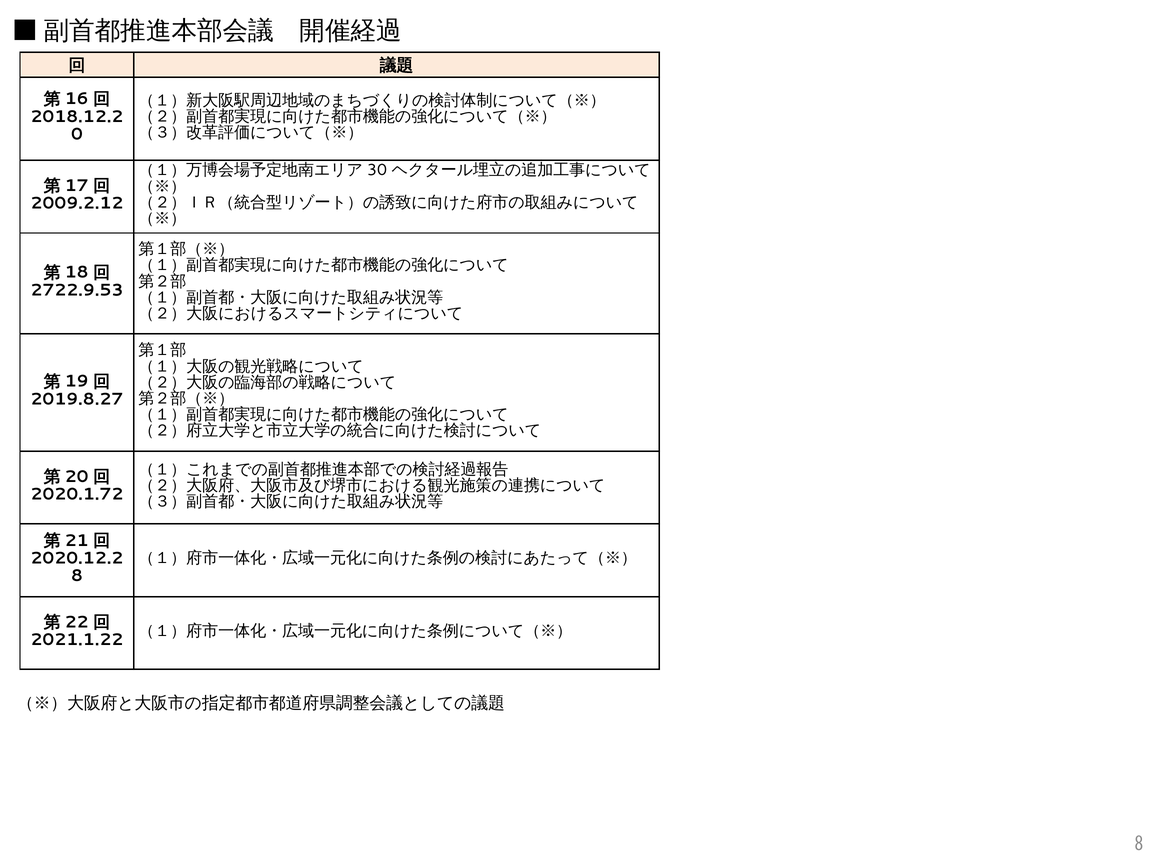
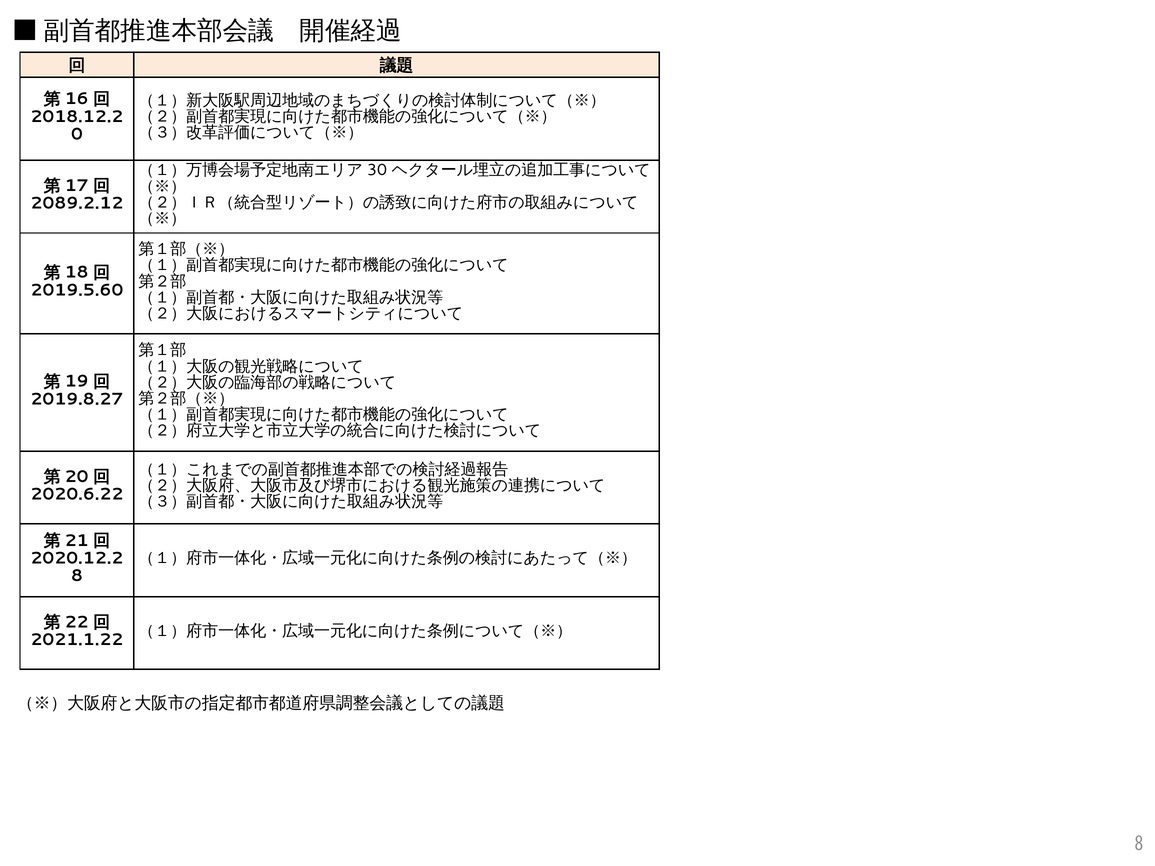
2009.2.12: 2009.2.12 -> 2089.2.12
2722.9.53: 2722.9.53 -> 2019.5.60
2020.1.72: 2020.1.72 -> 2020.6.22
